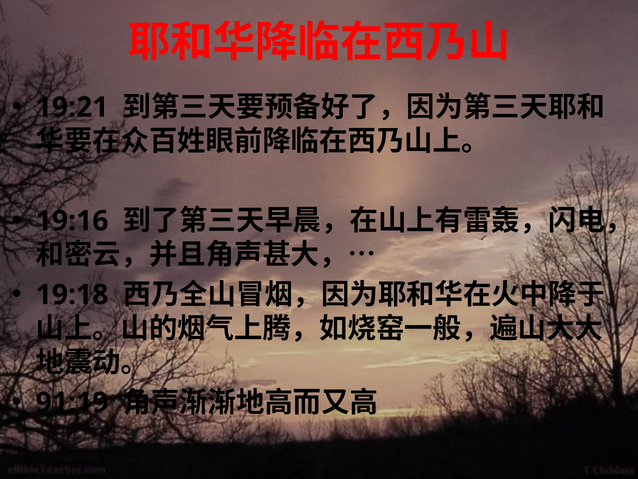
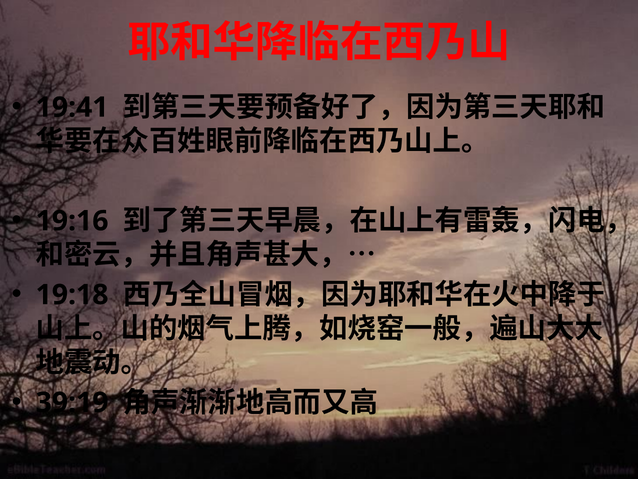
19:21: 19:21 -> 19:41
91:19: 91:19 -> 39:19
